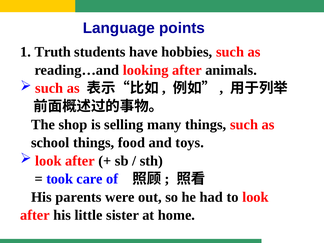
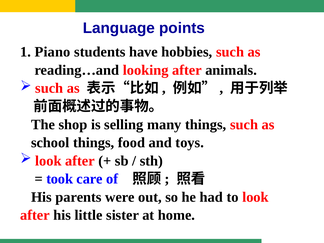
Truth: Truth -> Piano
